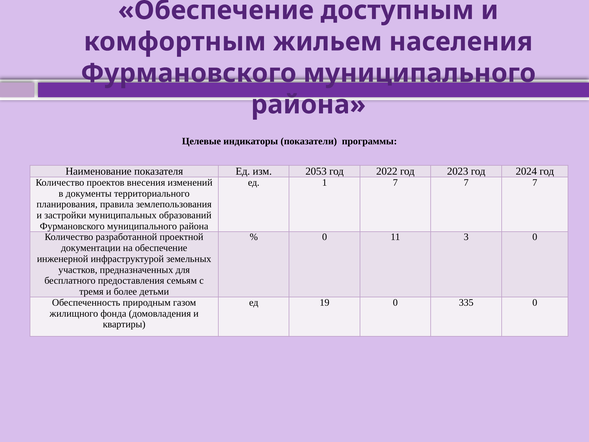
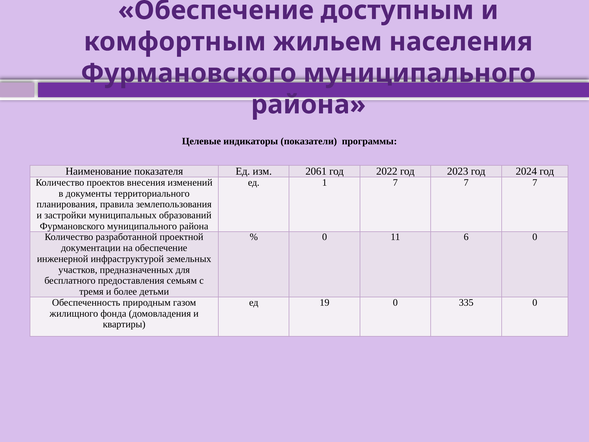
2053: 2053 -> 2061
3: 3 -> 6
